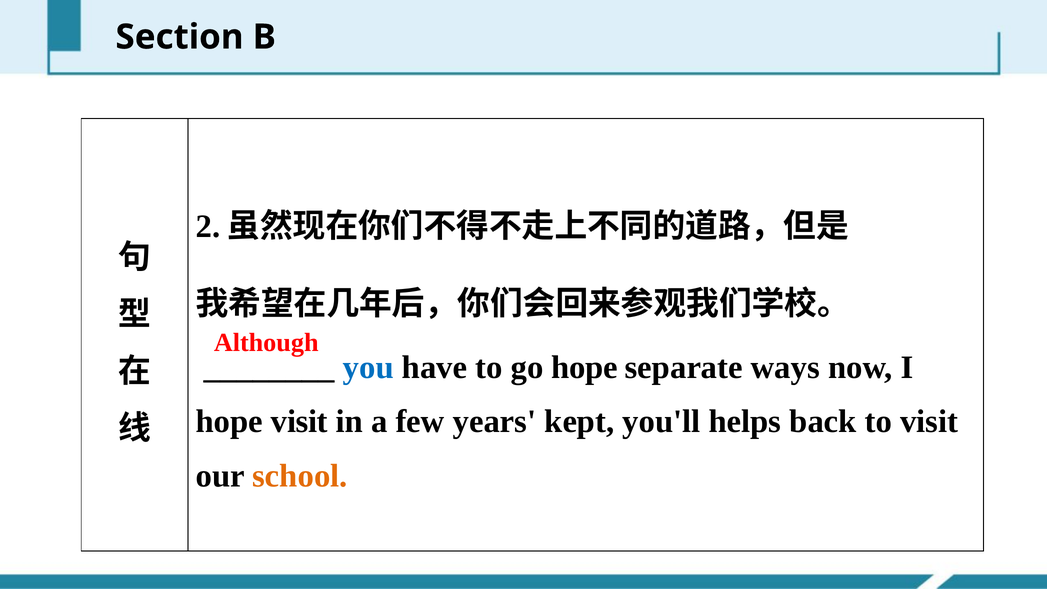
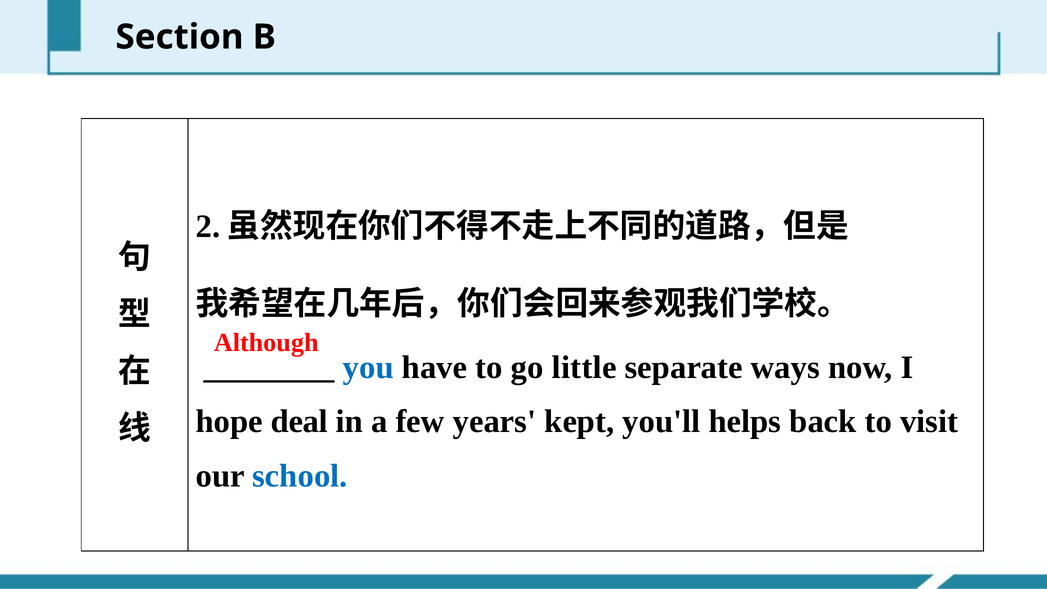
go hope: hope -> little
hope visit: visit -> deal
school colour: orange -> blue
